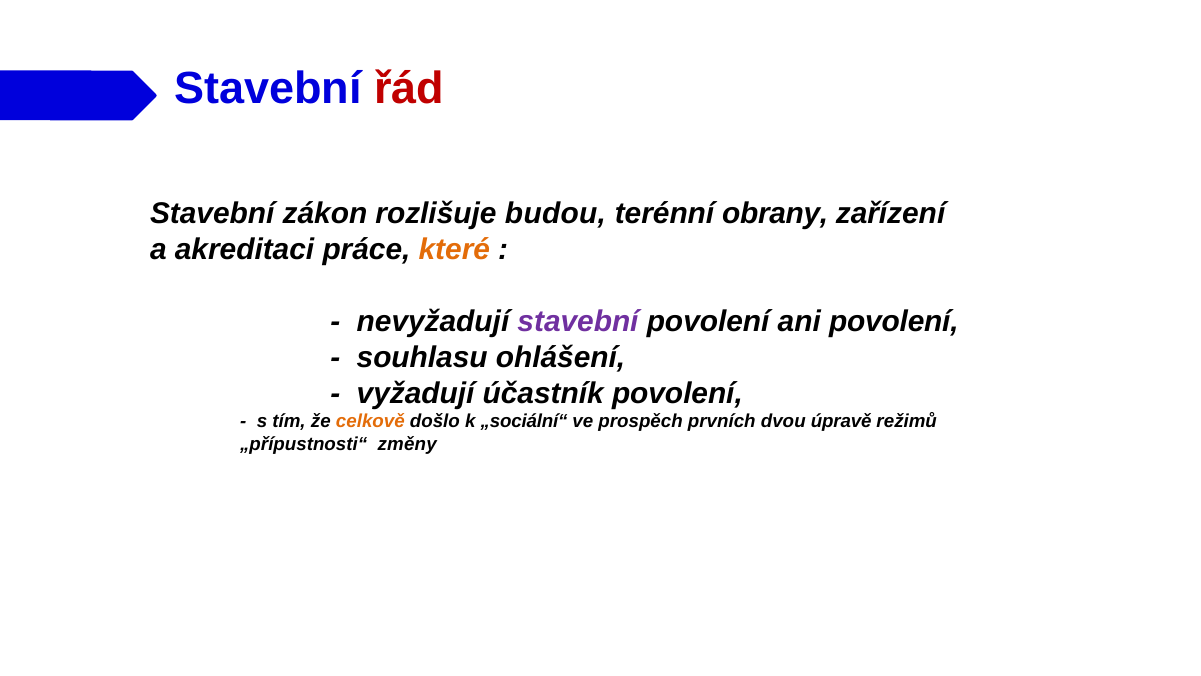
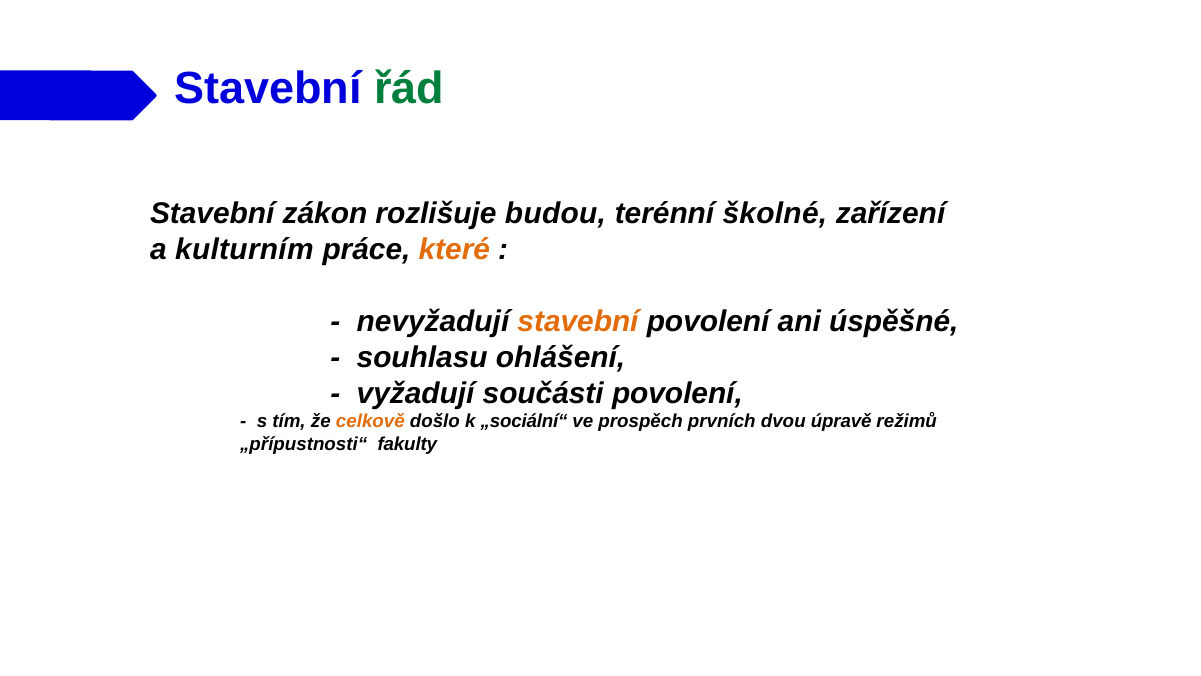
řád colour: red -> green
obrany: obrany -> školné
akreditaci: akreditaci -> kulturním
stavební at (578, 321) colour: purple -> orange
ani povolení: povolení -> úspěšné
účastník: účastník -> součásti
změny: změny -> fakulty
